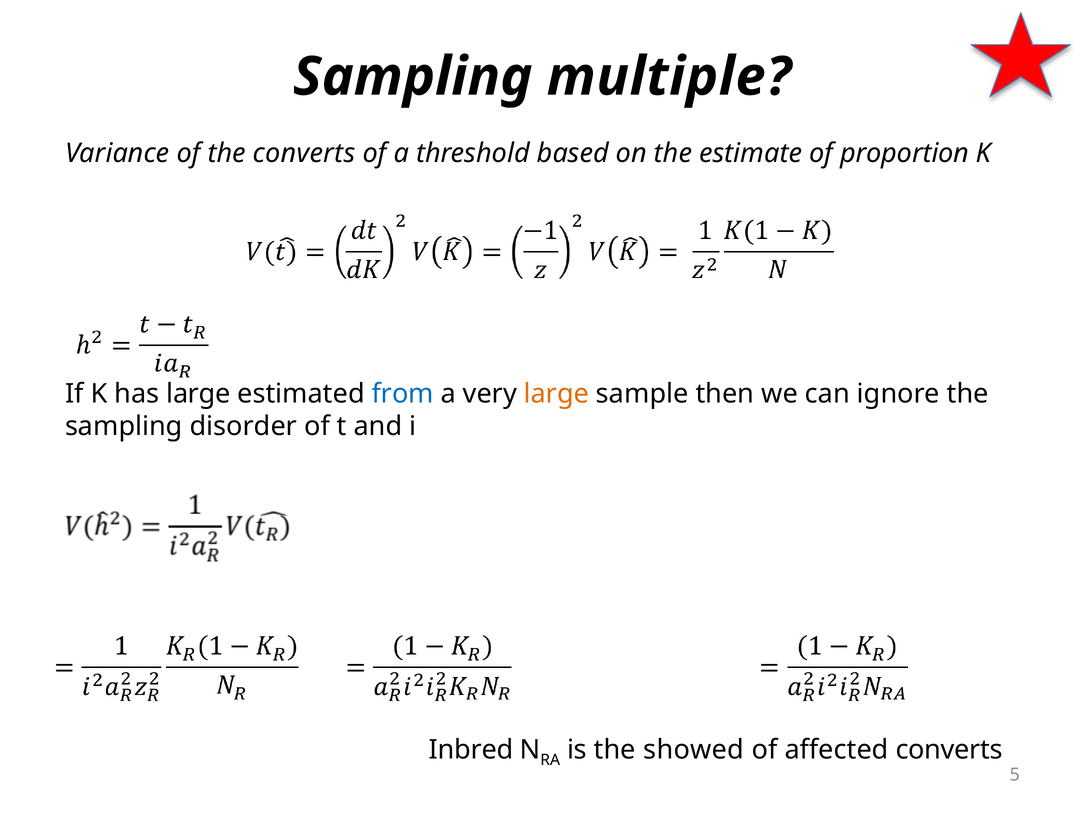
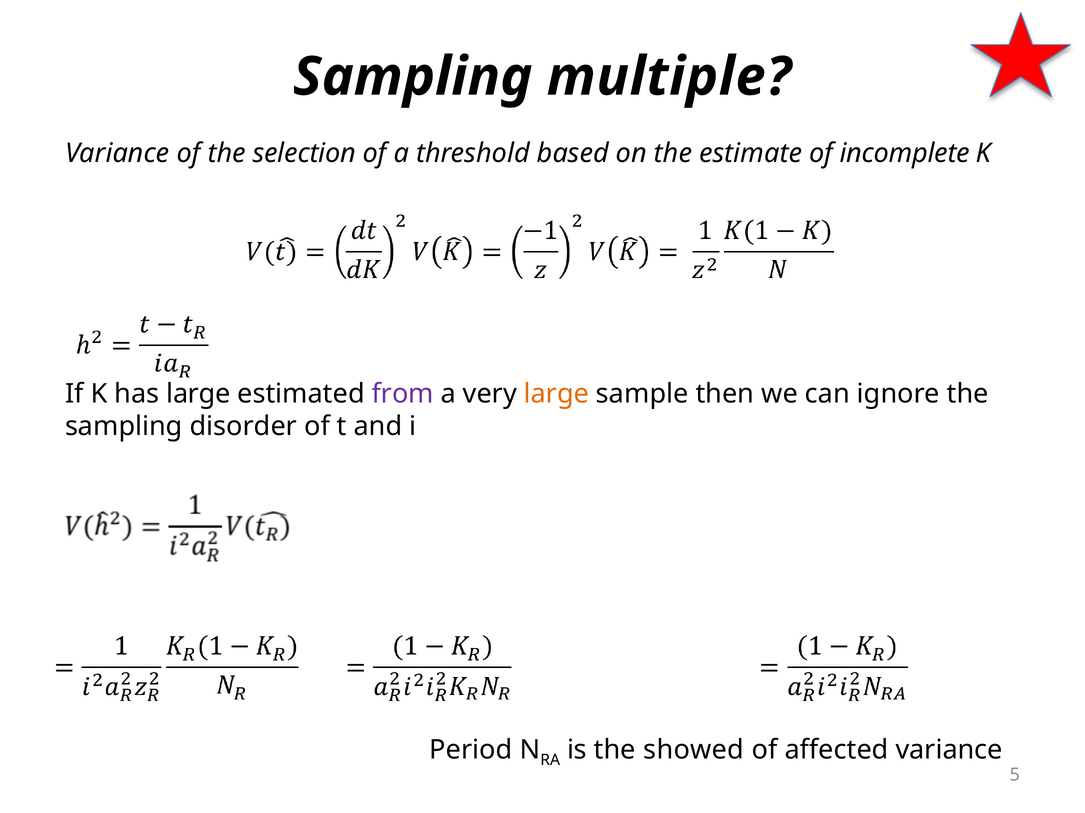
the converts: converts -> selection
proportion: proportion -> incomplete
from colour: blue -> purple
Inbred: Inbred -> Period
affected converts: converts -> variance
